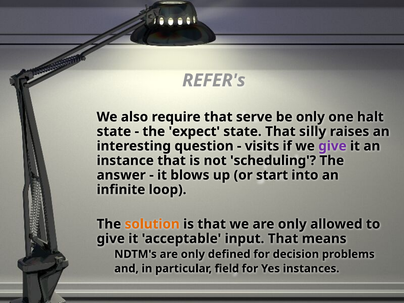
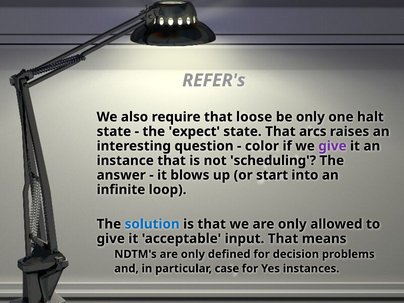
serve: serve -> loose
silly: silly -> arcs
visits: visits -> color
solution colour: orange -> blue
field: field -> case
